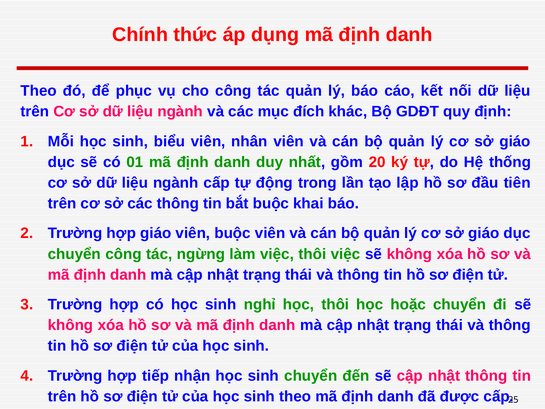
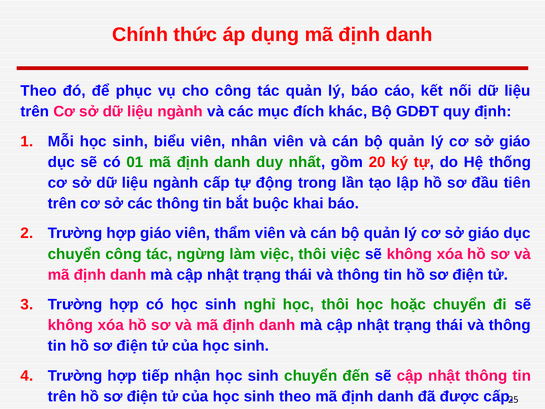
viên buộc: buộc -> thẩm
